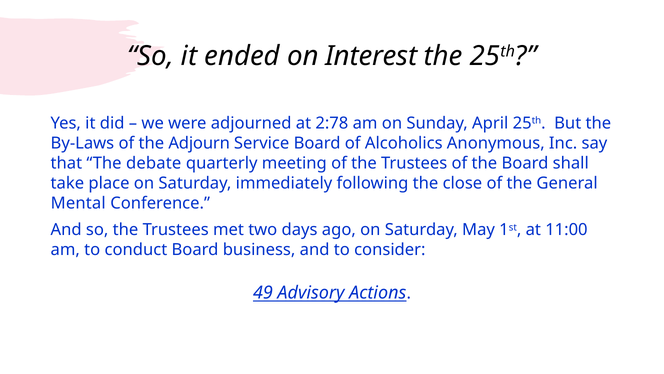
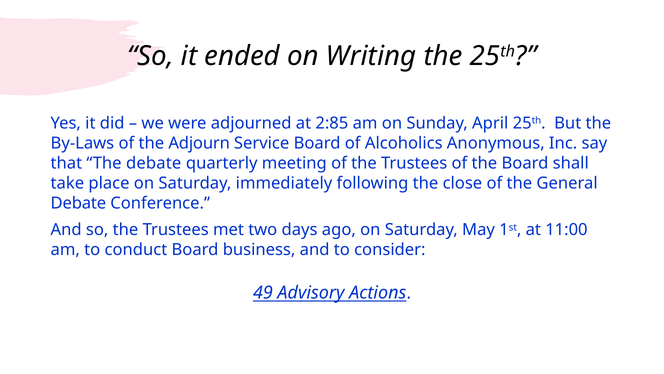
Interest: Interest -> Writing
2:78: 2:78 -> 2:85
Mental at (78, 203): Mental -> Debate
